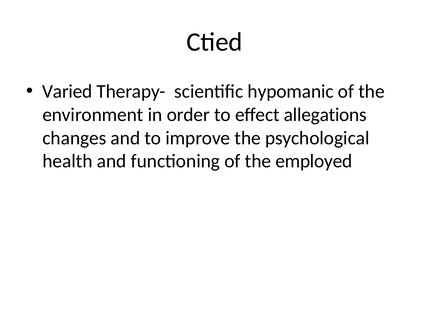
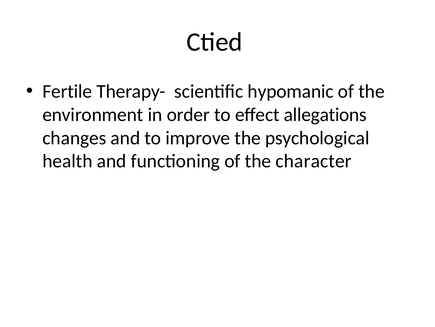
Varied: Varied -> Fertile
employed: employed -> character
